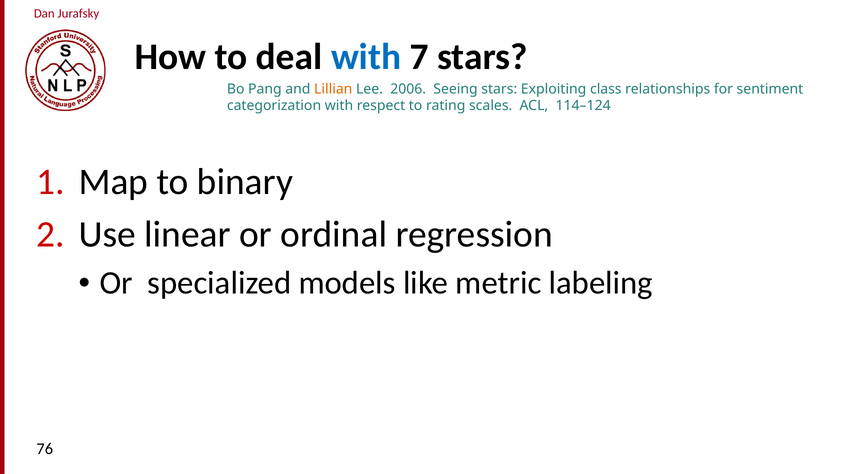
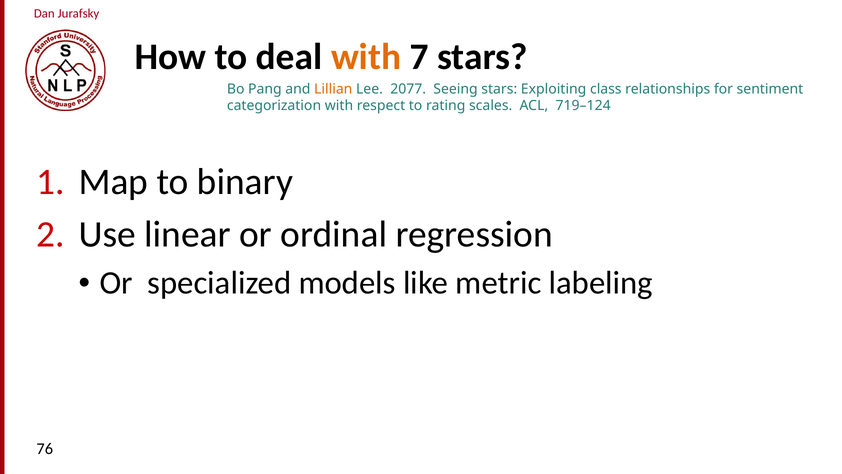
with at (366, 57) colour: blue -> orange
2006: 2006 -> 2077
114–124: 114–124 -> 719–124
